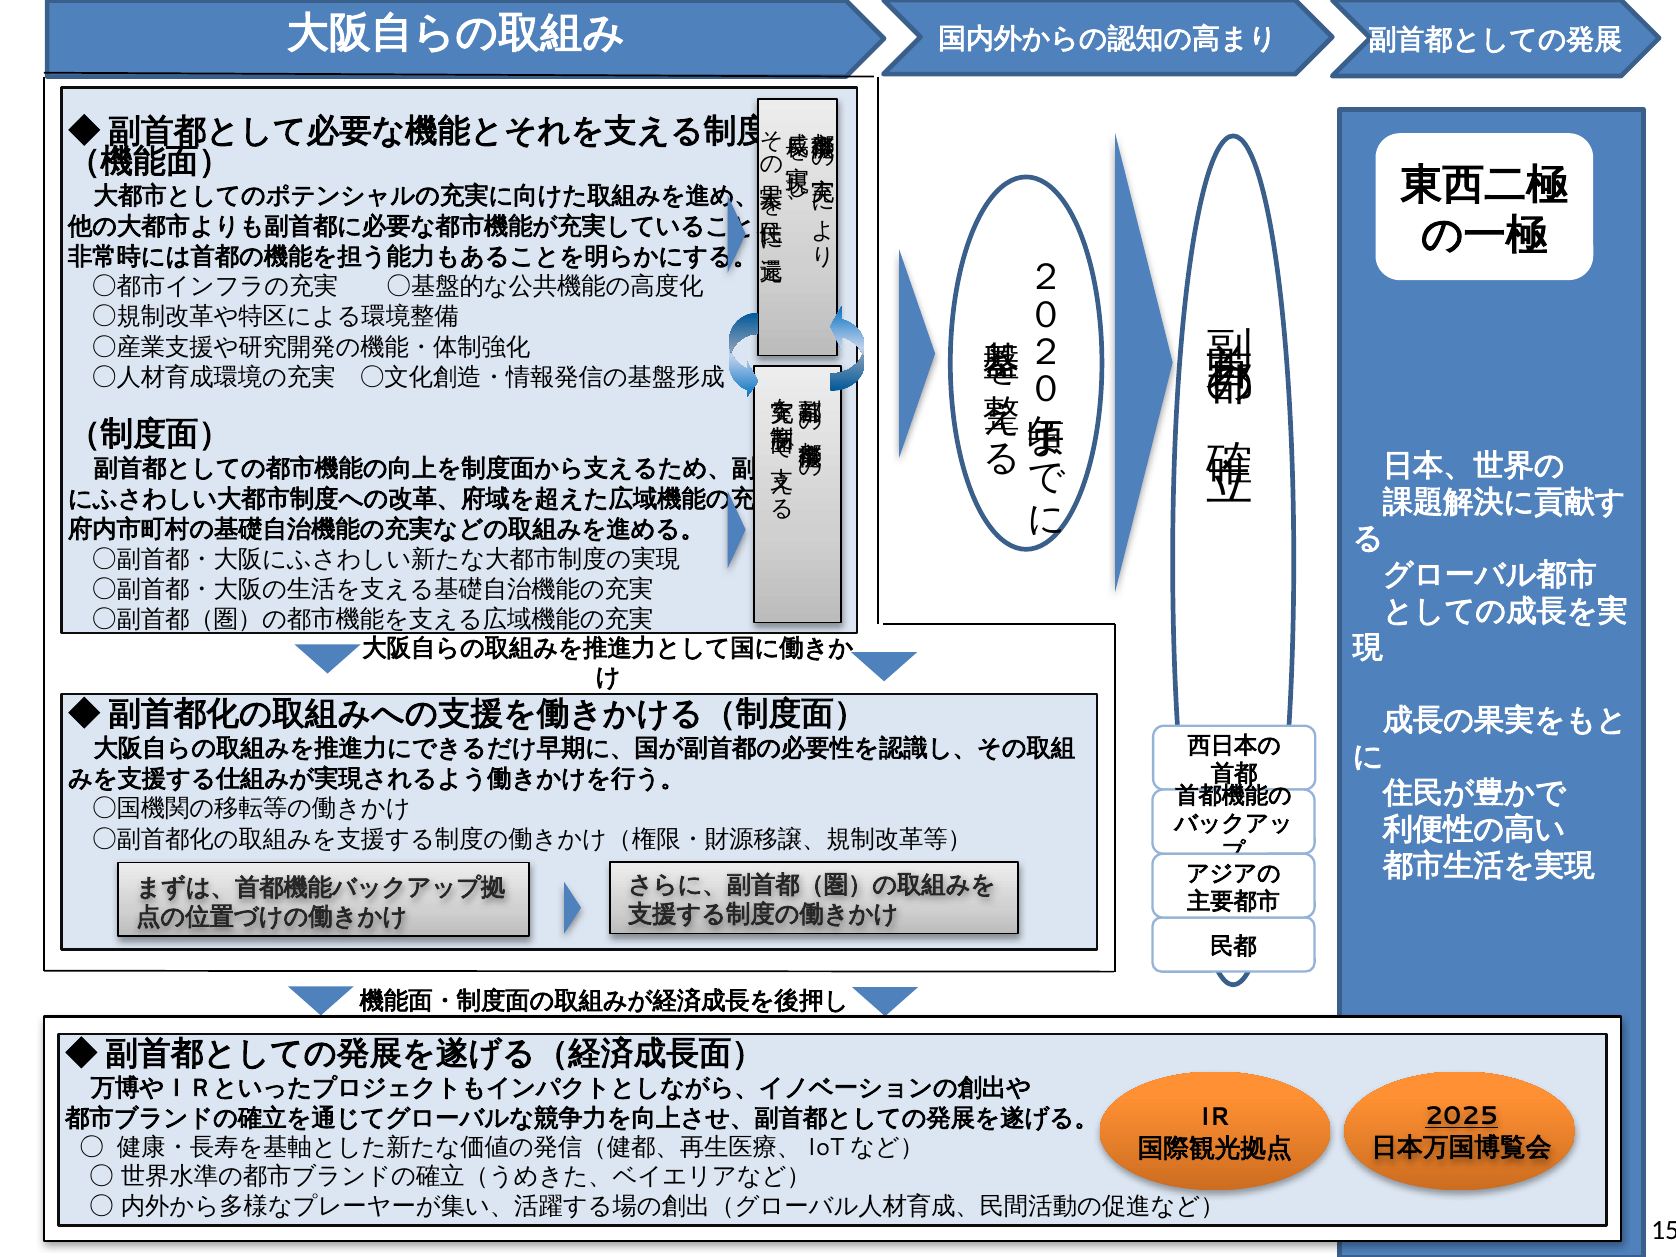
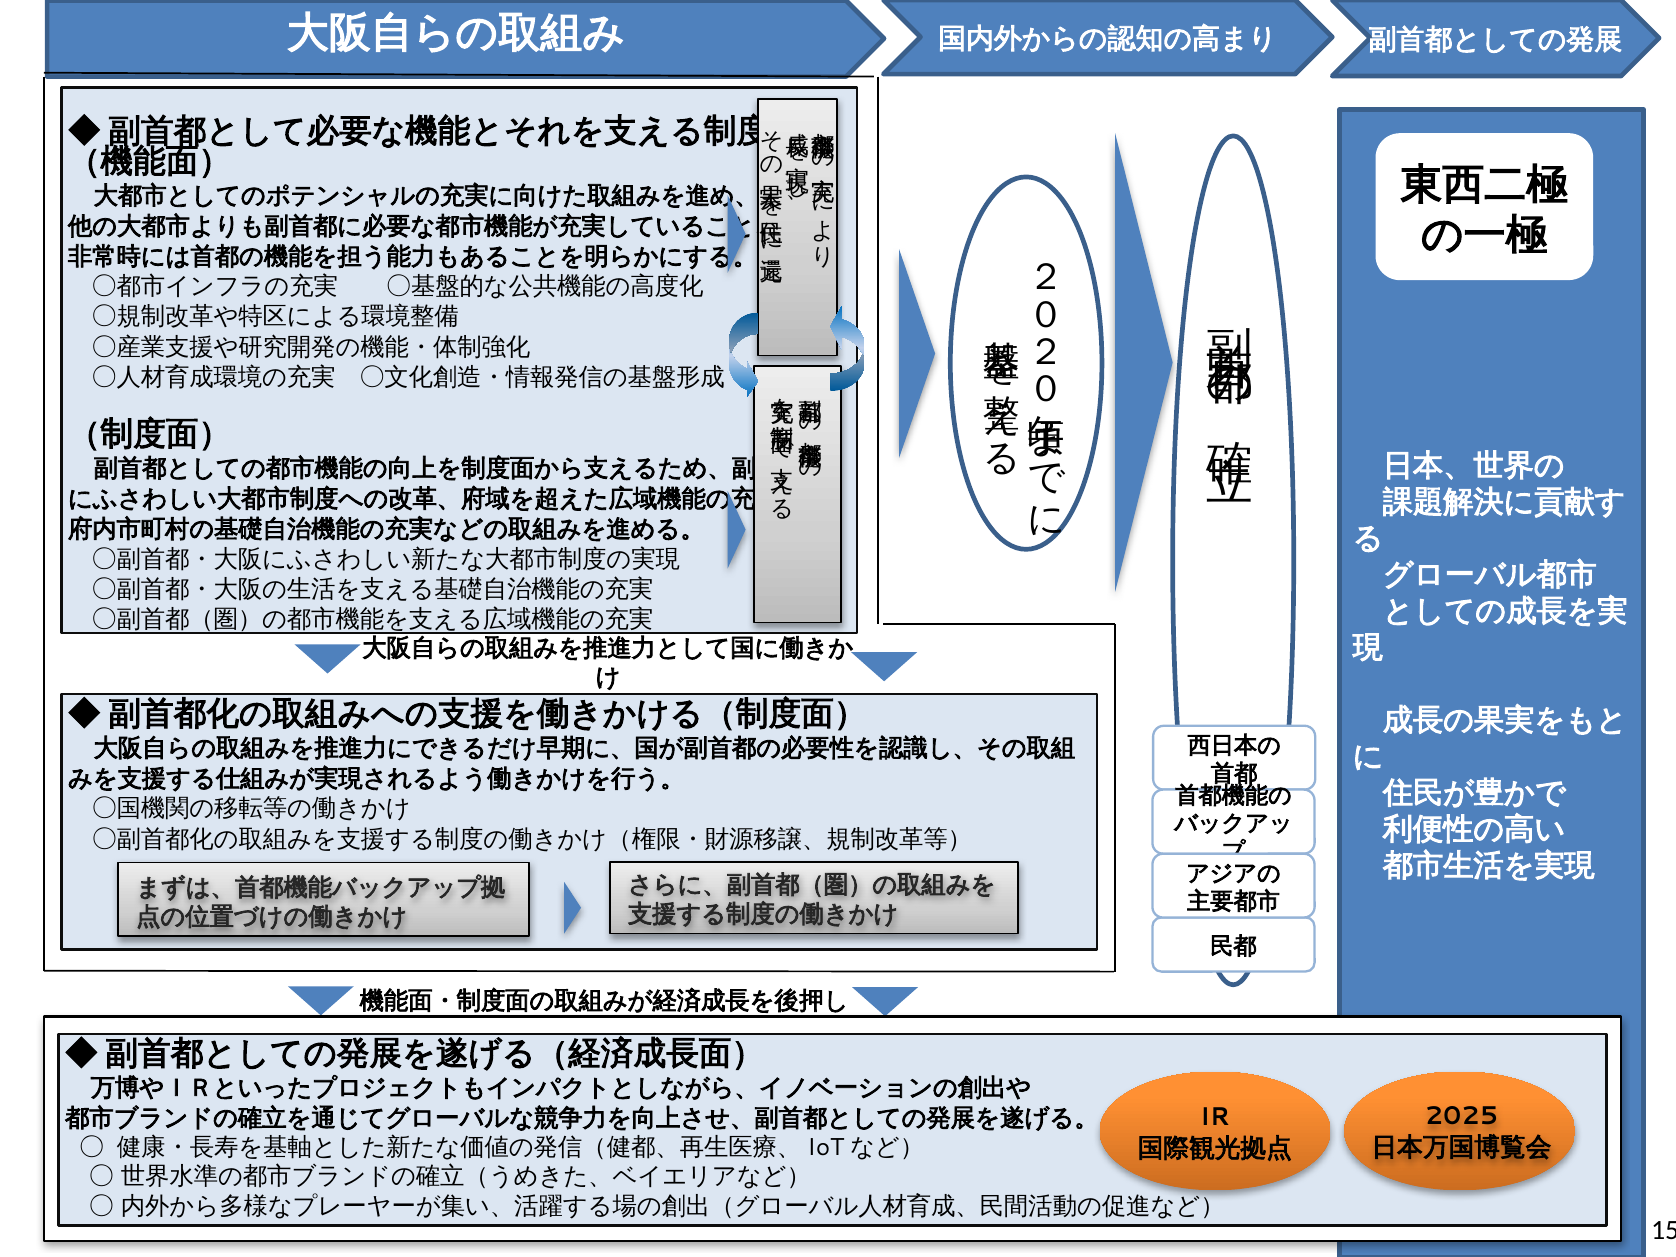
2025 underline: present -> none
